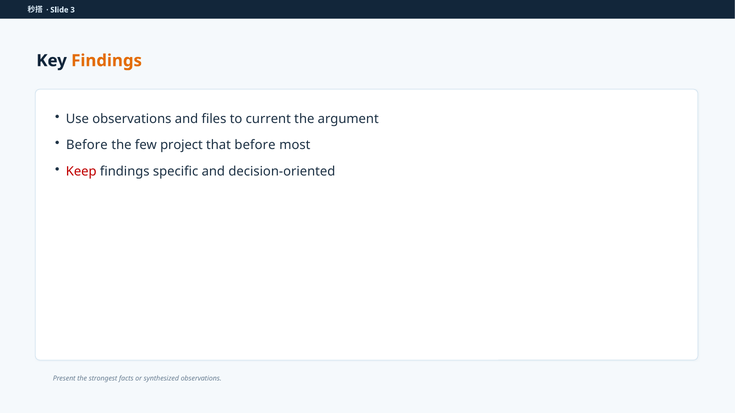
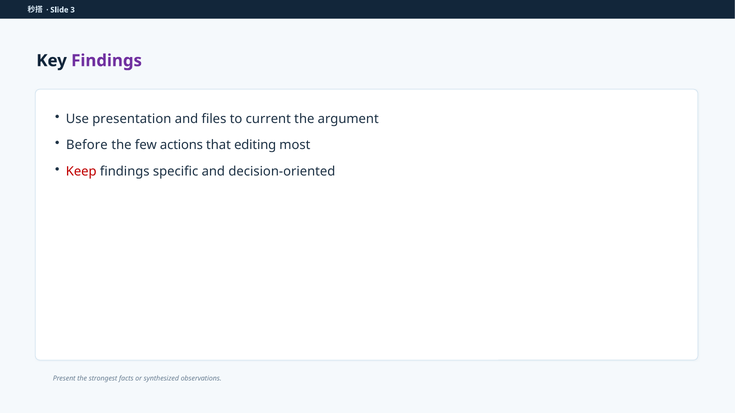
Findings at (107, 61) colour: orange -> purple
Use observations: observations -> presentation
project: project -> actions
that before: before -> editing
